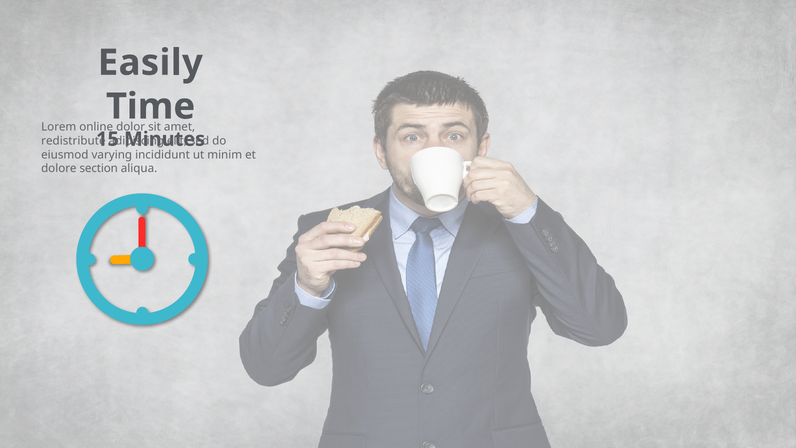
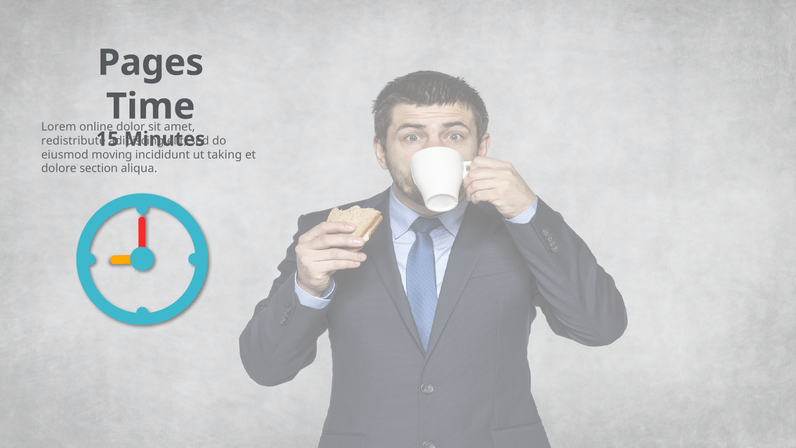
Easily: Easily -> Pages
varying: varying -> moving
minim: minim -> taking
